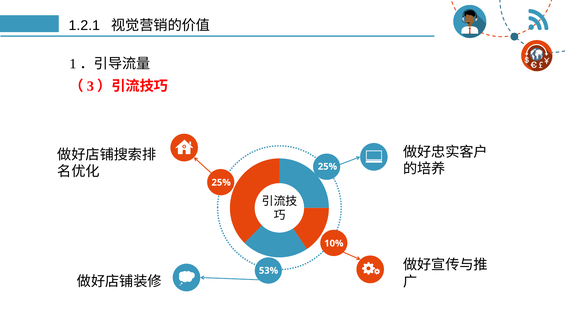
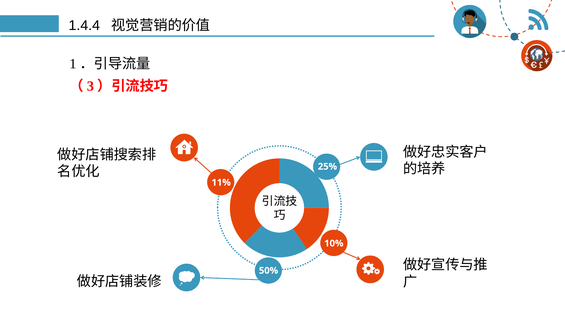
1.2.1: 1.2.1 -> 1.4.4
25% at (221, 182): 25% -> 11%
53%: 53% -> 50%
